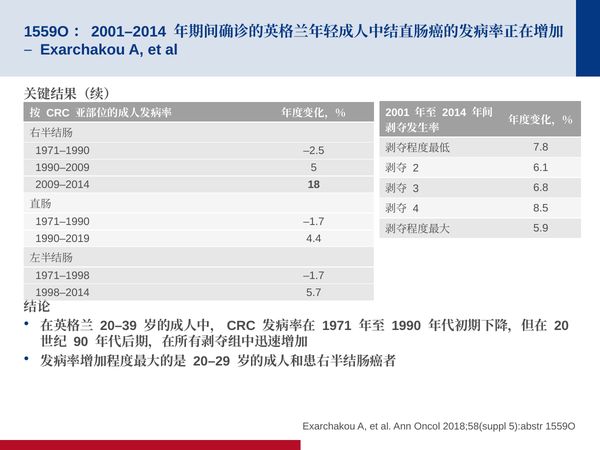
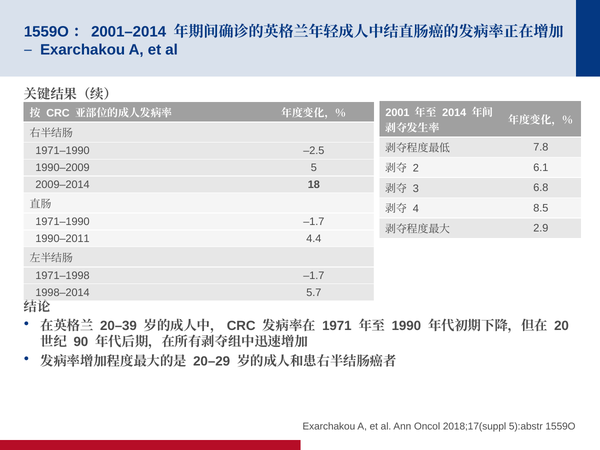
5.9: 5.9 -> 2.9
1990–2019: 1990–2019 -> 1990–2011
2018;58(suppl: 2018;58(suppl -> 2018;17(suppl
